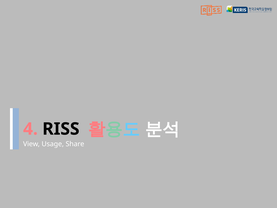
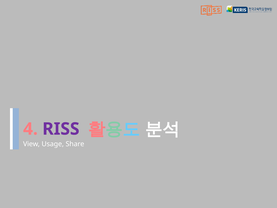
RISS colour: black -> purple
